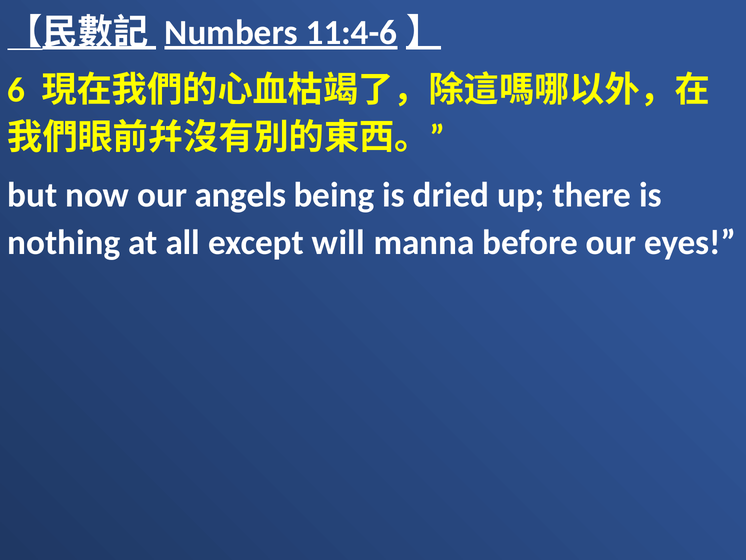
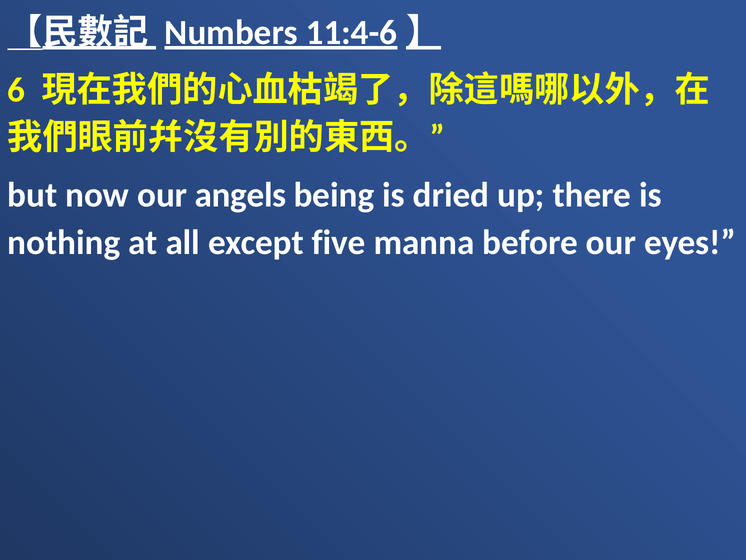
will: will -> five
